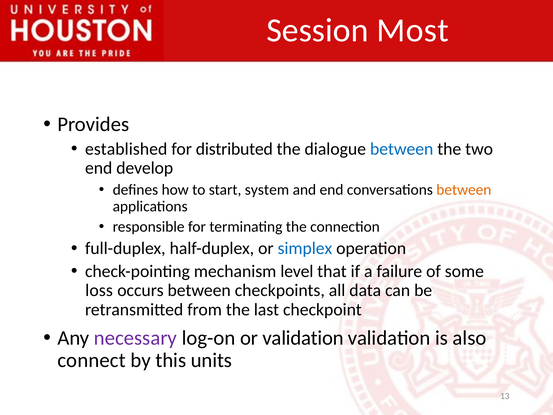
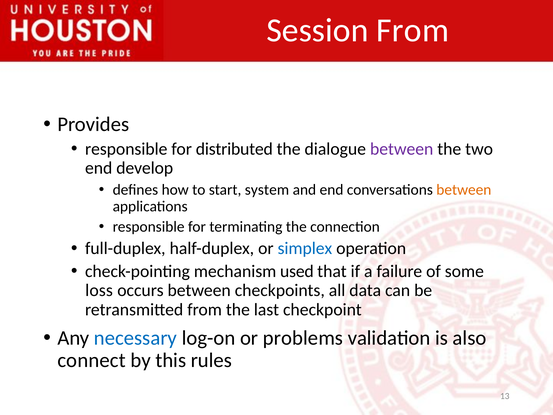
Session Most: Most -> From
established at (126, 149): established -> responsible
between at (402, 149) colour: blue -> purple
level: level -> used
necessary colour: purple -> blue
or validation: validation -> problems
units: units -> rules
